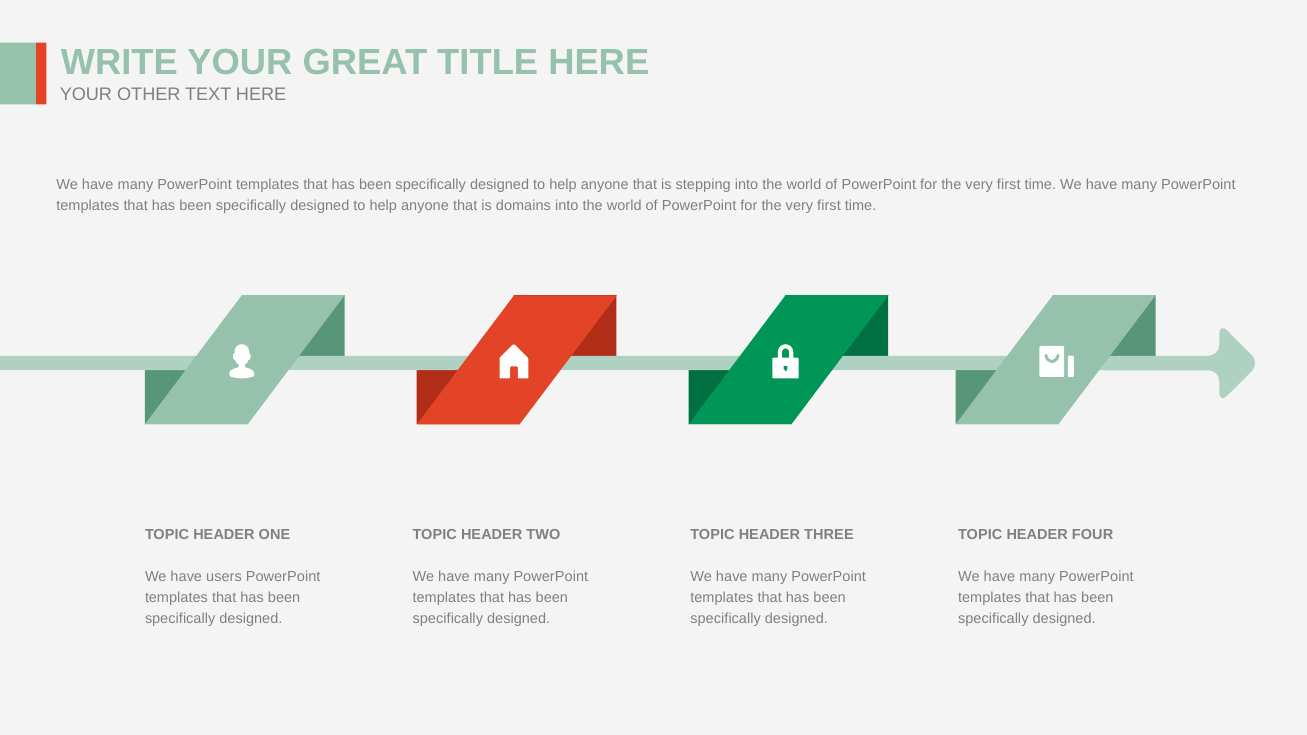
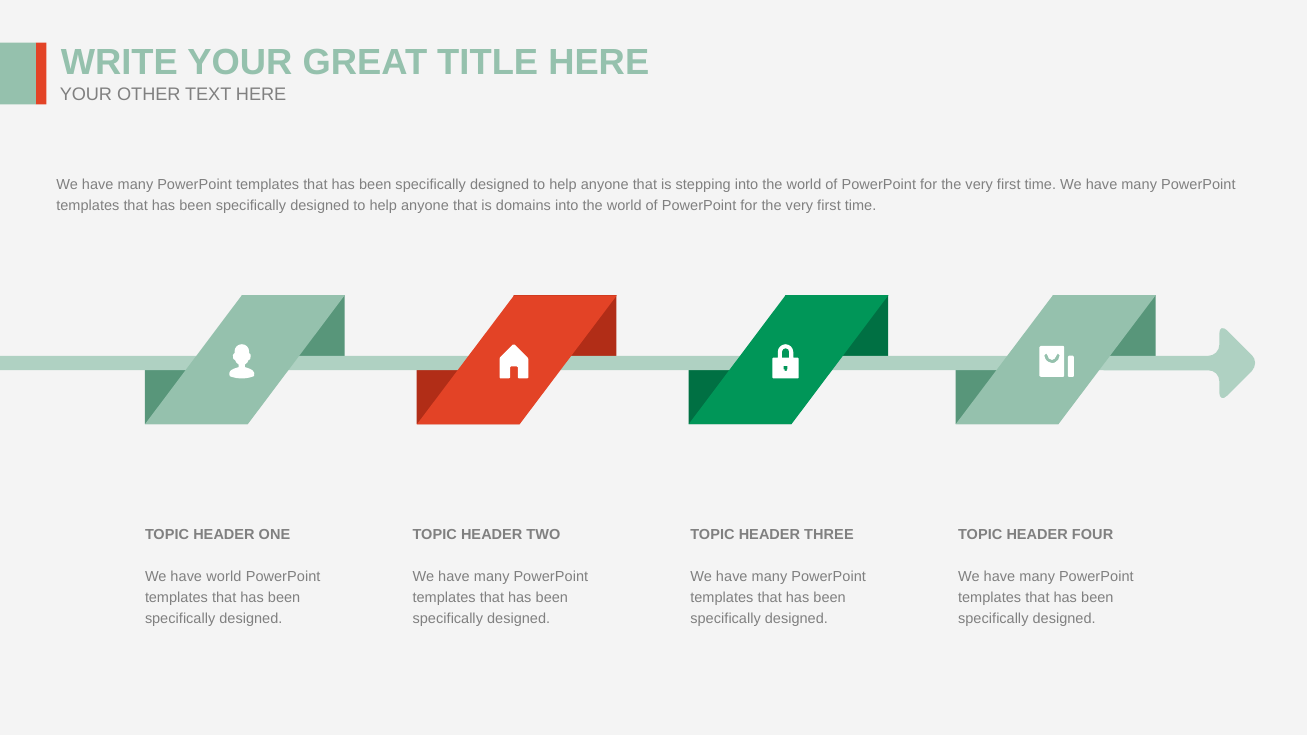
have users: users -> world
